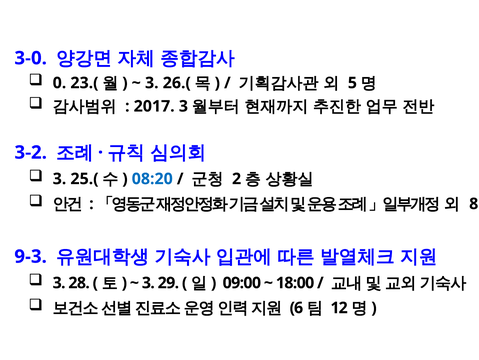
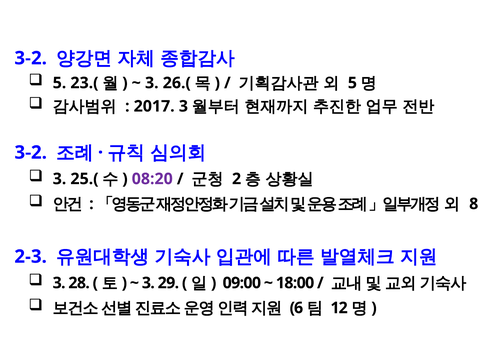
3-0 at (31, 58): 3-0 -> 3-2
0 at (59, 83): 0 -> 5
08:20 colour: blue -> purple
9-3: 9-3 -> 2-3
